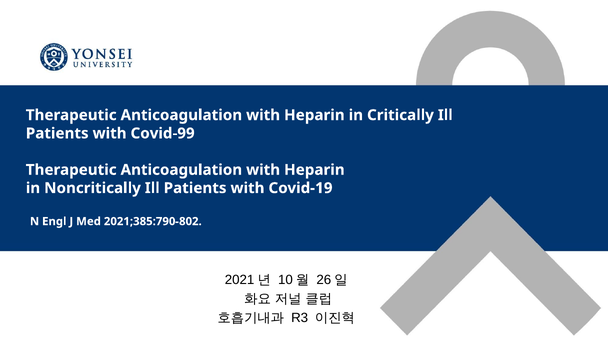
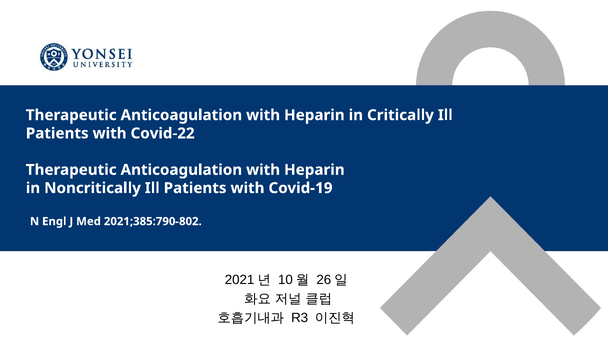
Covid-99: Covid-99 -> Covid-22
